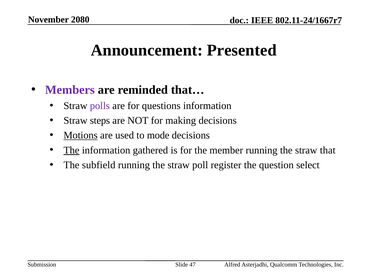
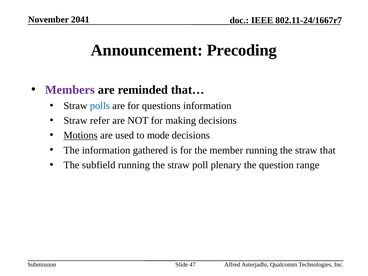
2080: 2080 -> 2041
Presented: Presented -> Precoding
polls colour: purple -> blue
steps: steps -> refer
The at (71, 150) underline: present -> none
register: register -> plenary
select: select -> range
